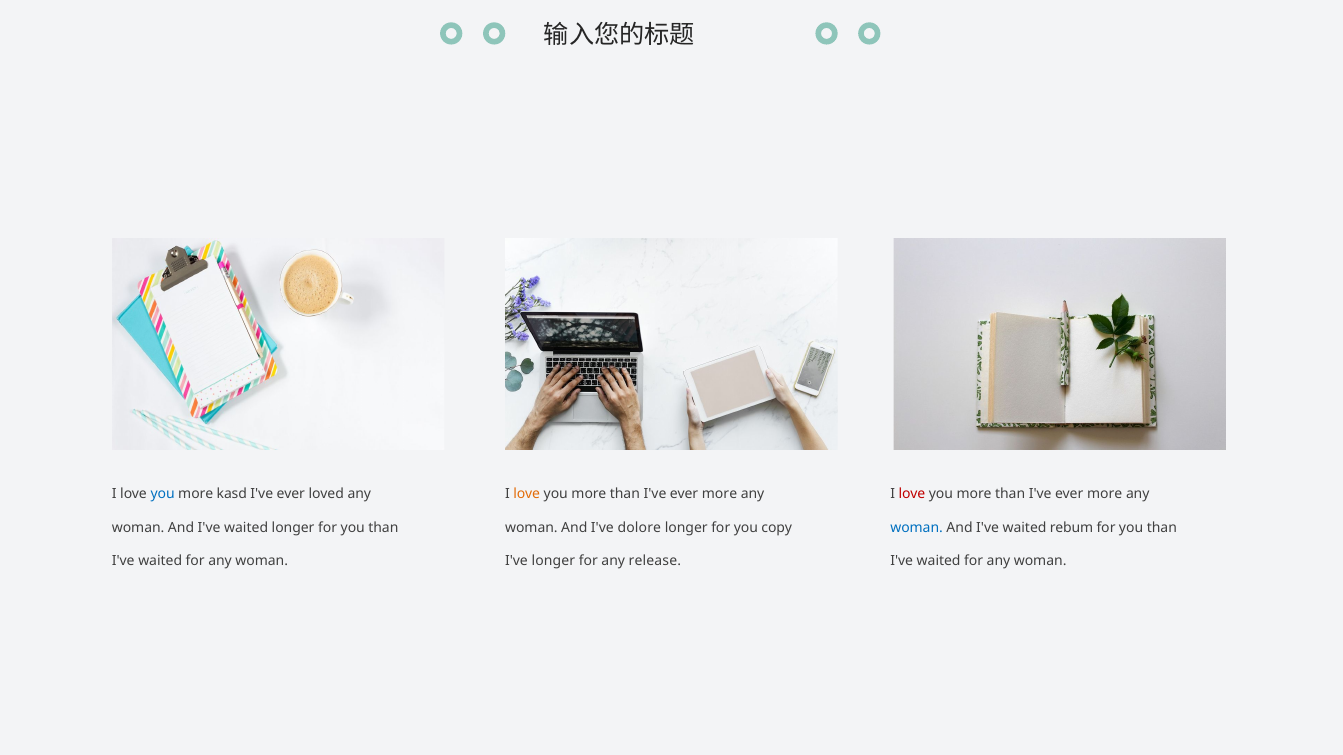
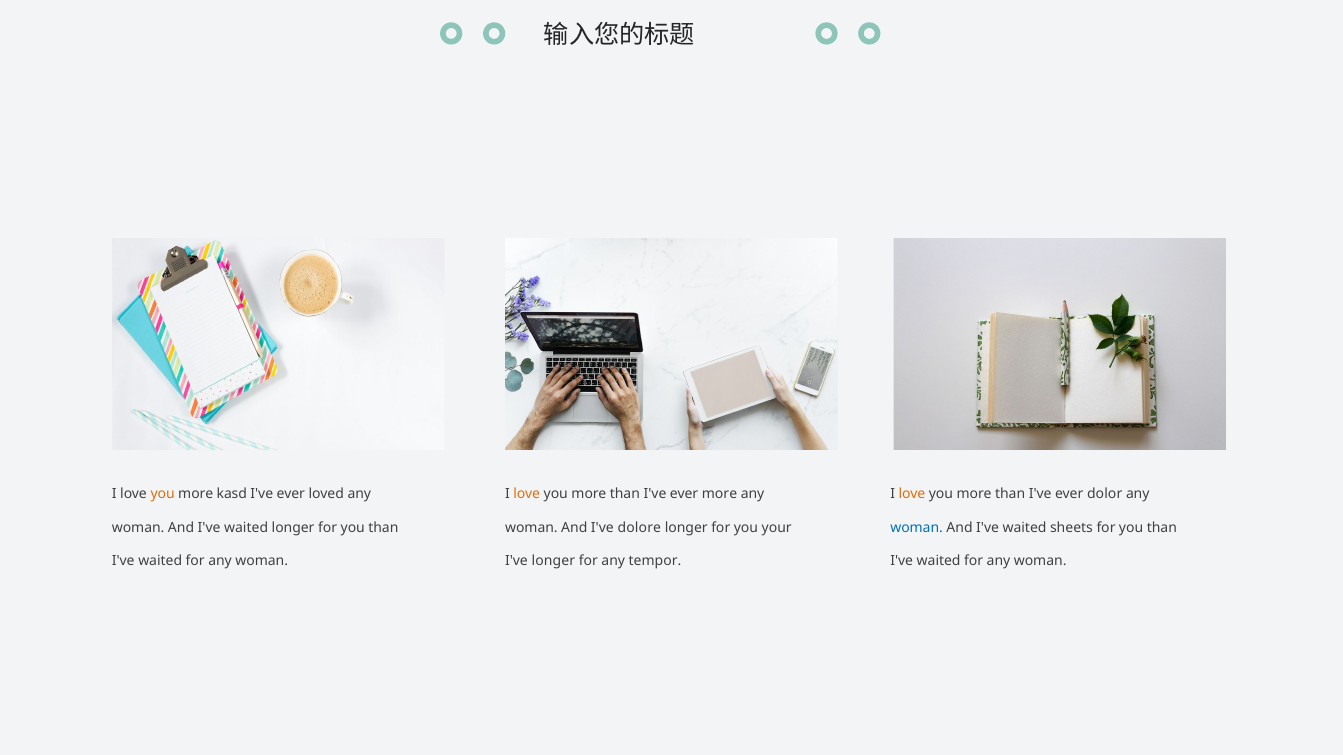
you at (163, 494) colour: blue -> orange
love at (912, 494) colour: red -> orange
more at (1105, 494): more -> dolor
copy: copy -> your
rebum: rebum -> sheets
release: release -> tempor
